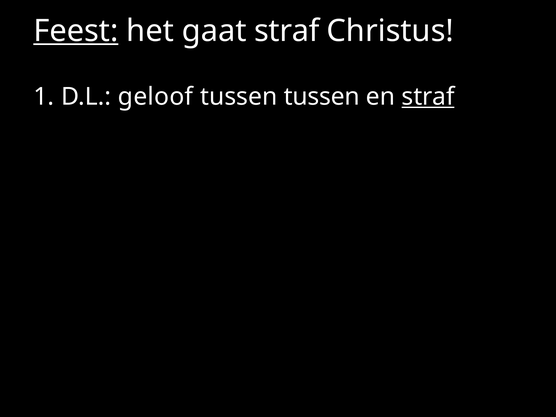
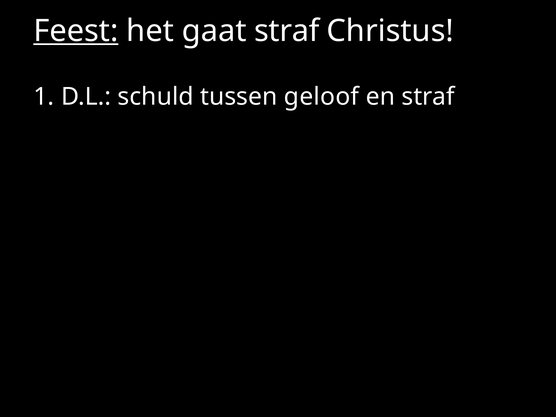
geloof: geloof -> schuld
tussen tussen: tussen -> geloof
straf at (428, 97) underline: present -> none
